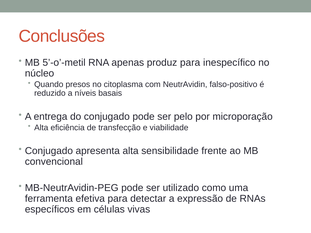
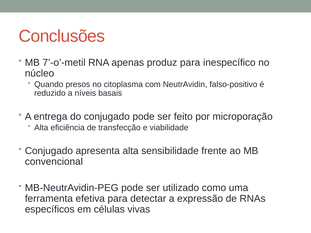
5’-o’-metil: 5’-o’-metil -> 7’-o’-metil
pelo: pelo -> feito
